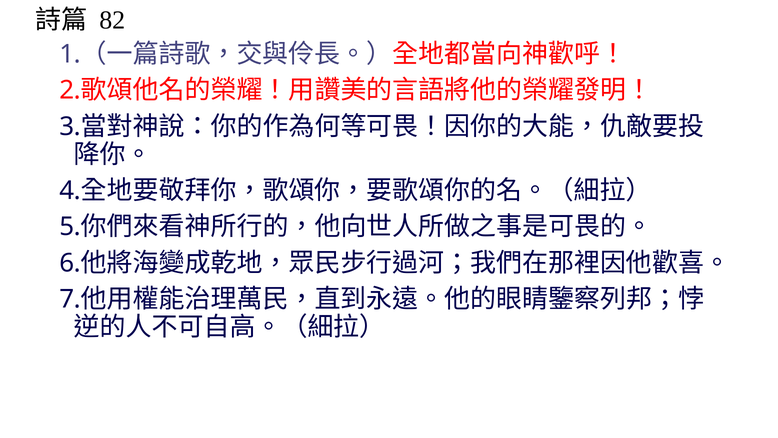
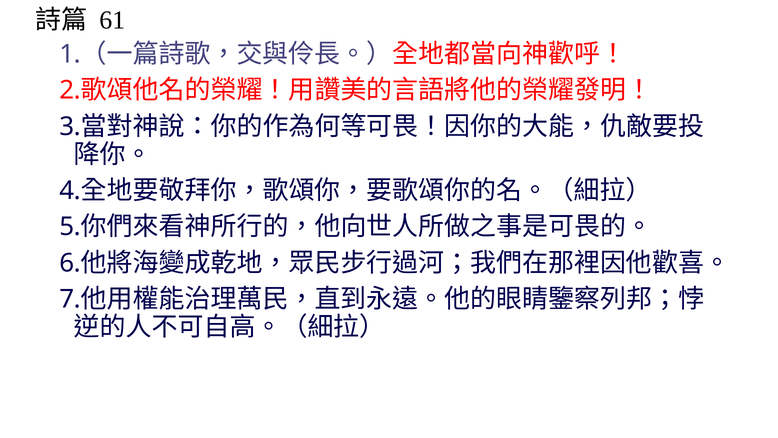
82: 82 -> 61
